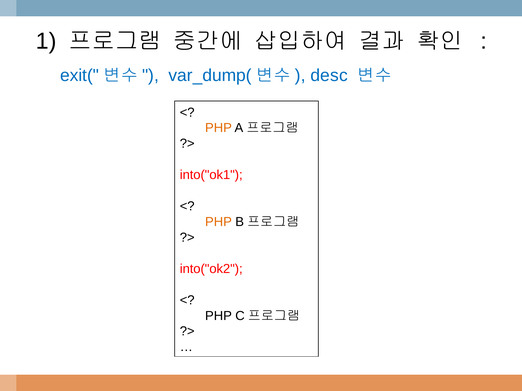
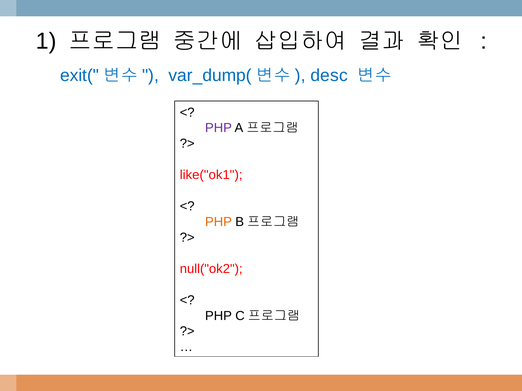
PHP at (218, 128) colour: orange -> purple
into("ok1: into("ok1 -> like("ok1
into("ok2: into("ok2 -> null("ok2
